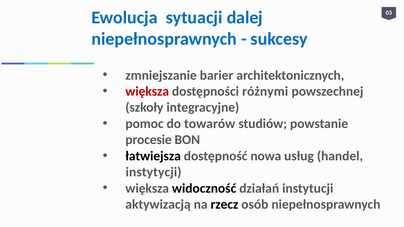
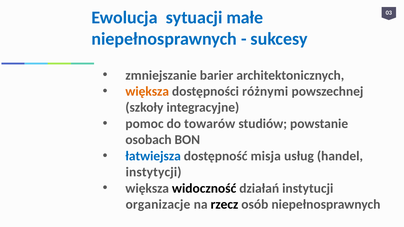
dalej: dalej -> małe
większa at (147, 92) colour: red -> orange
procesie: procesie -> osobach
łatwiejsza colour: black -> blue
nowa: nowa -> misja
aktywizacją: aktywizacją -> organizacje
